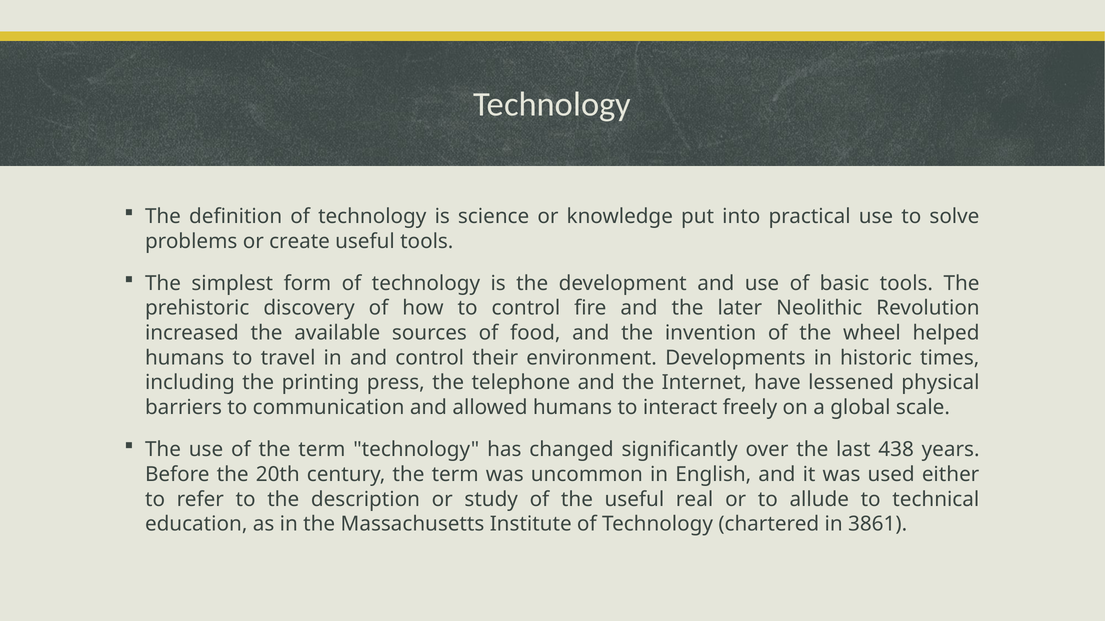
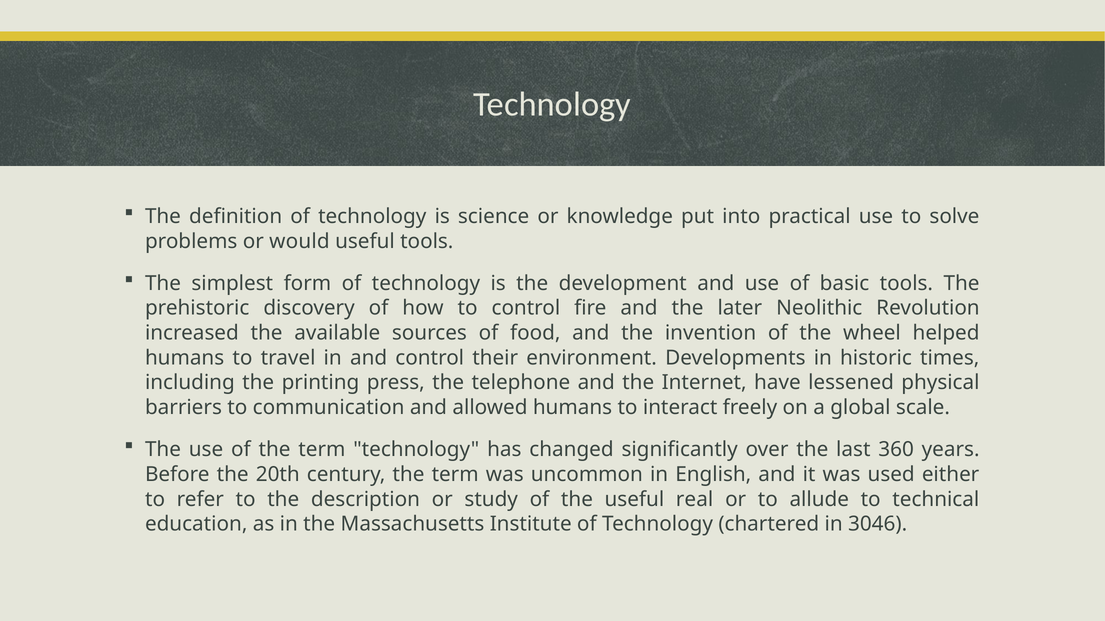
create: create -> would
438: 438 -> 360
3861: 3861 -> 3046
